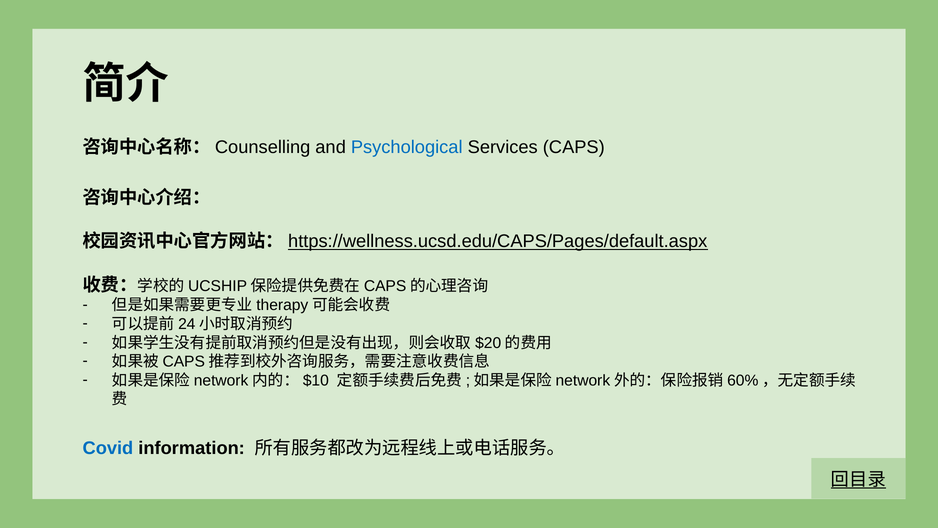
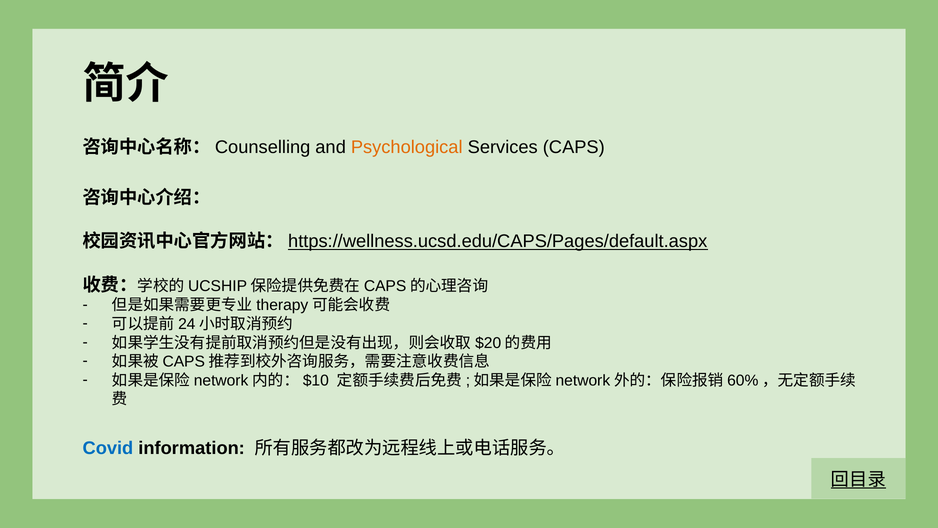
Psychological colour: blue -> orange
